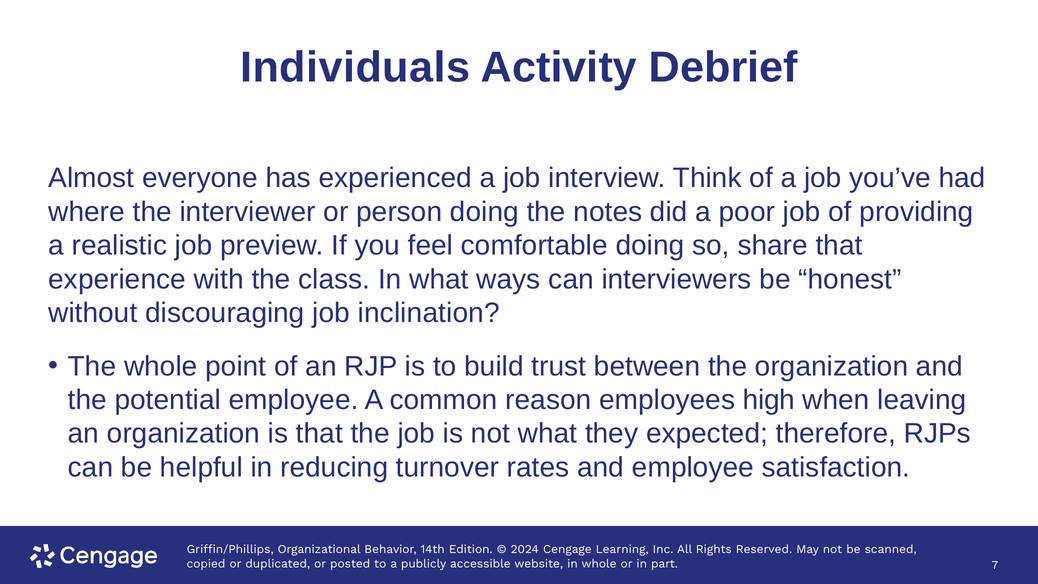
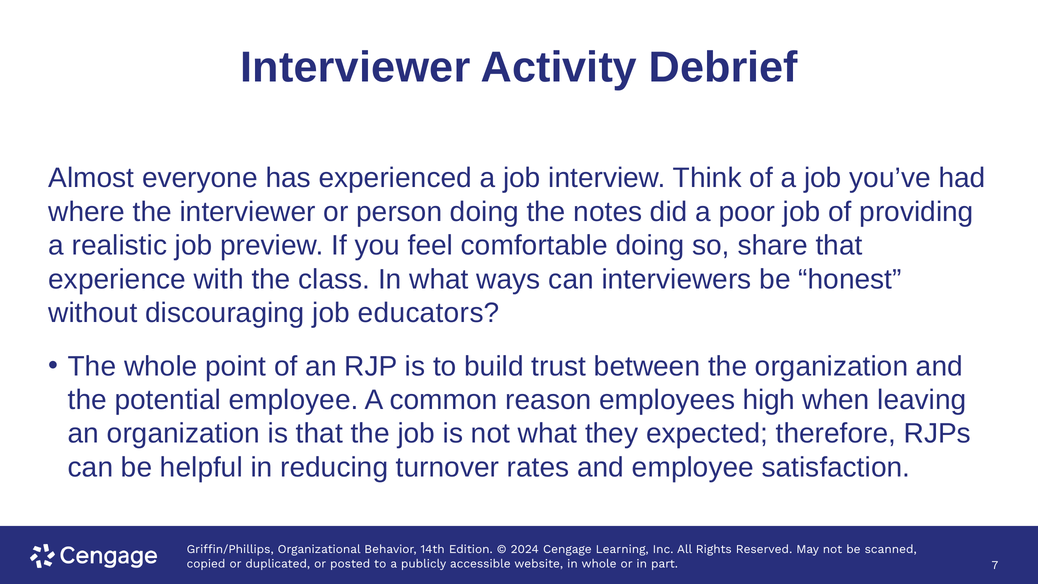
Individuals at (355, 67): Individuals -> Interviewer
inclination: inclination -> educators
